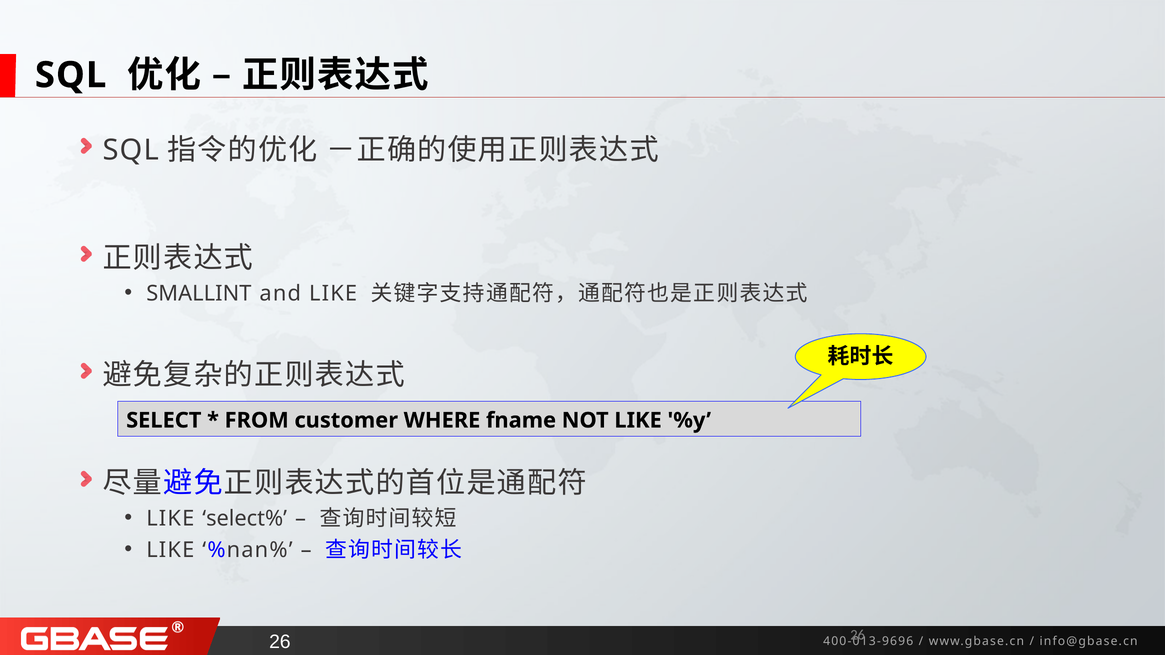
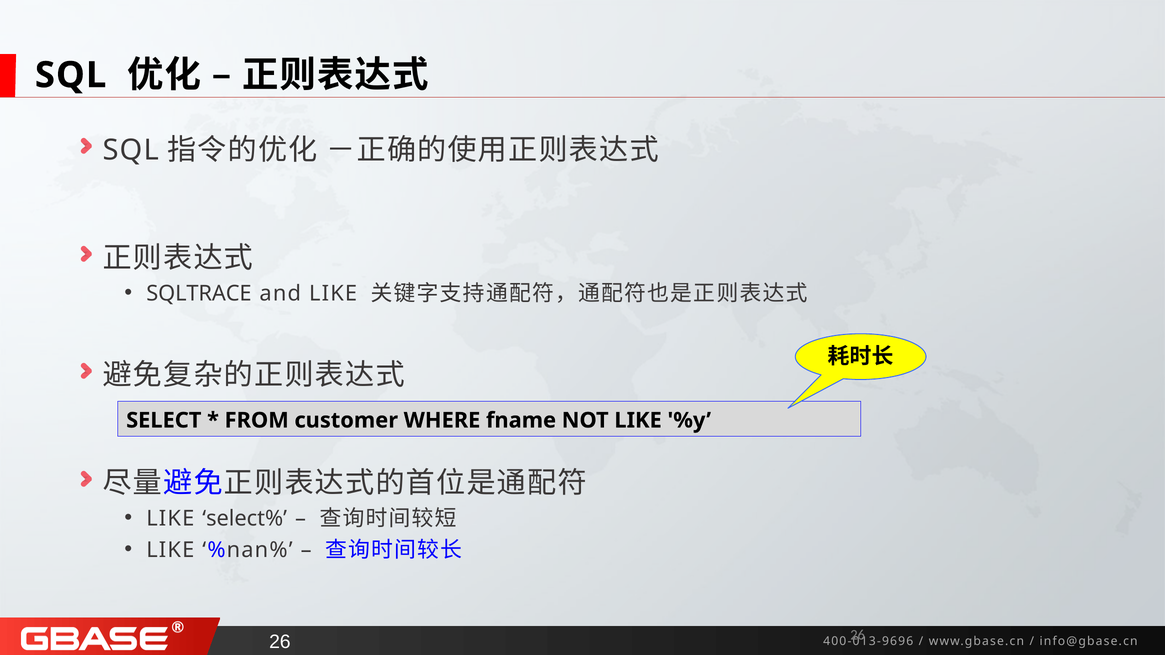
SMALLINT: SMALLINT -> SQLTRACE
